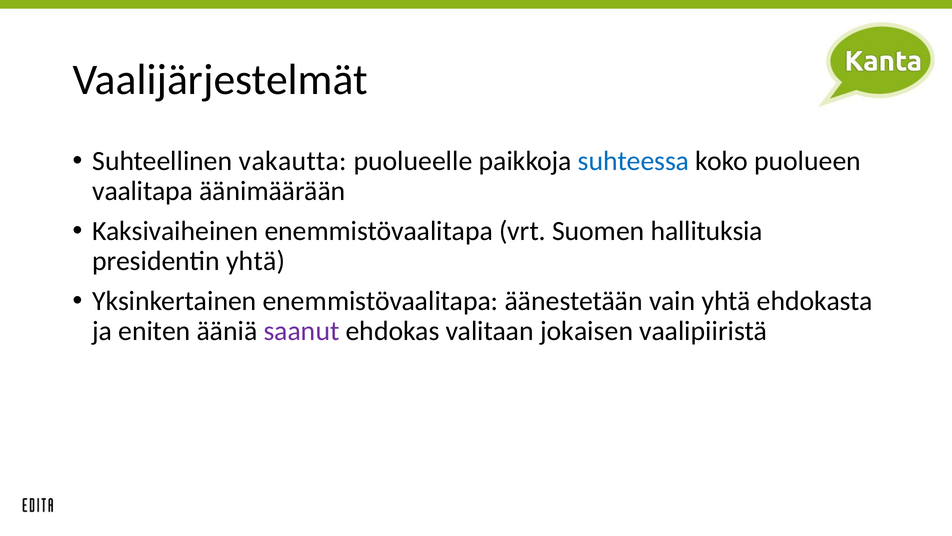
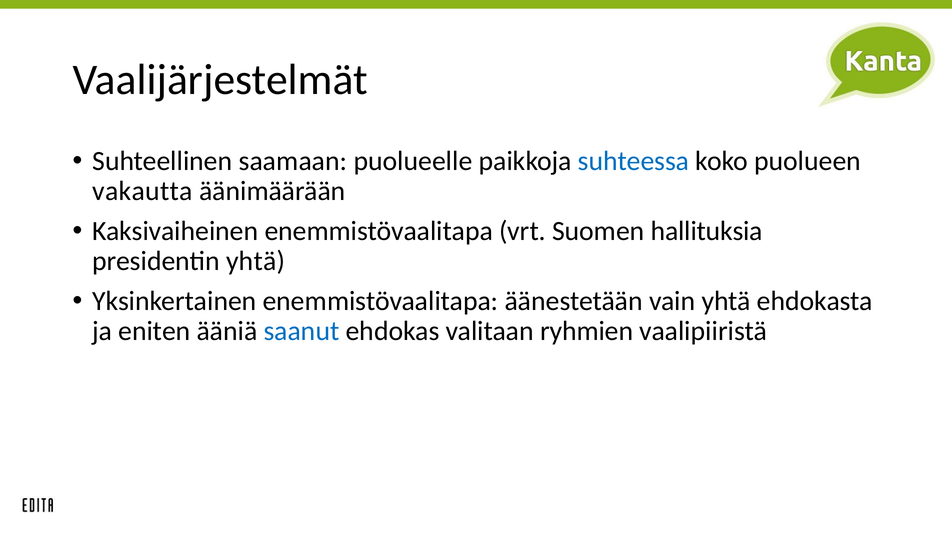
vakautta: vakautta -> saamaan
vaalitapa: vaalitapa -> vakautta
saanut colour: purple -> blue
jokaisen: jokaisen -> ryhmien
